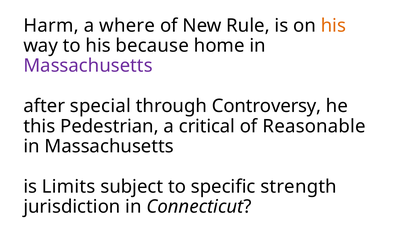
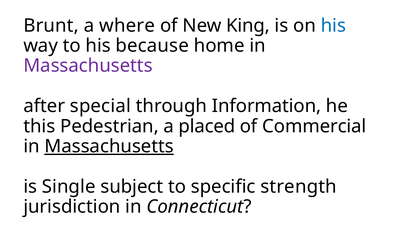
Harm: Harm -> Brunt
Rule: Rule -> King
his at (333, 26) colour: orange -> blue
Controversy: Controversy -> Information
critical: critical -> placed
Reasonable: Reasonable -> Commercial
Massachusetts at (109, 146) underline: none -> present
Limits: Limits -> Single
